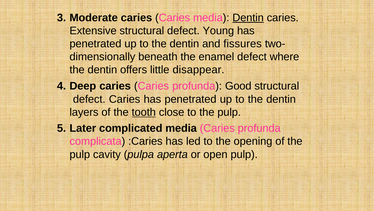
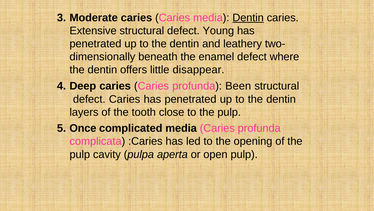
fissures: fissures -> leathery
Good: Good -> Been
tooth underline: present -> none
Later: Later -> Once
